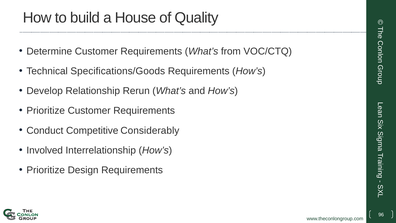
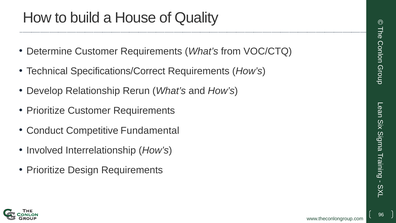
Specifications/Goods: Specifications/Goods -> Specifications/Correct
Considerably: Considerably -> Fundamental
